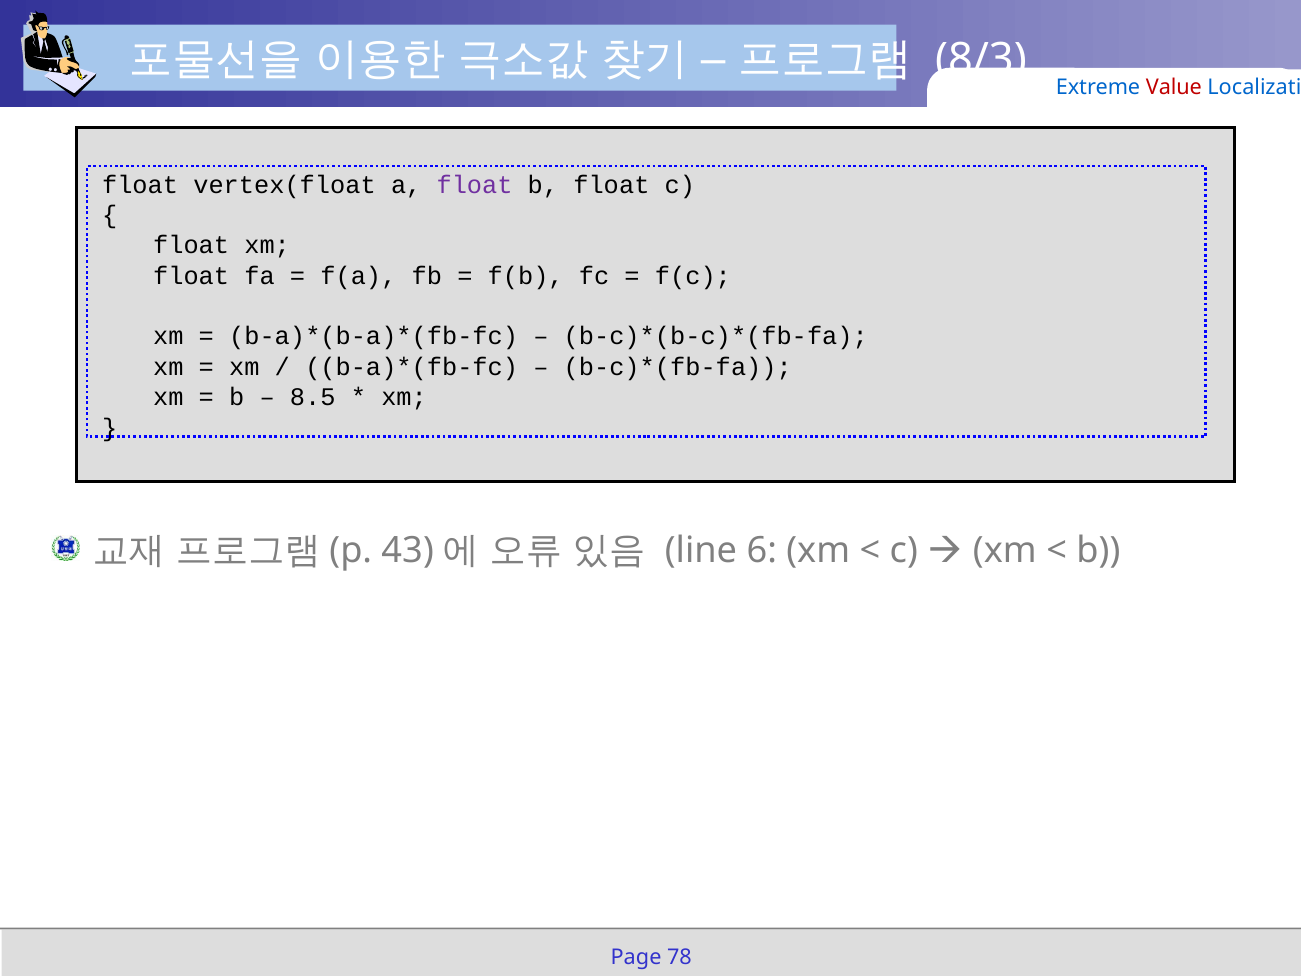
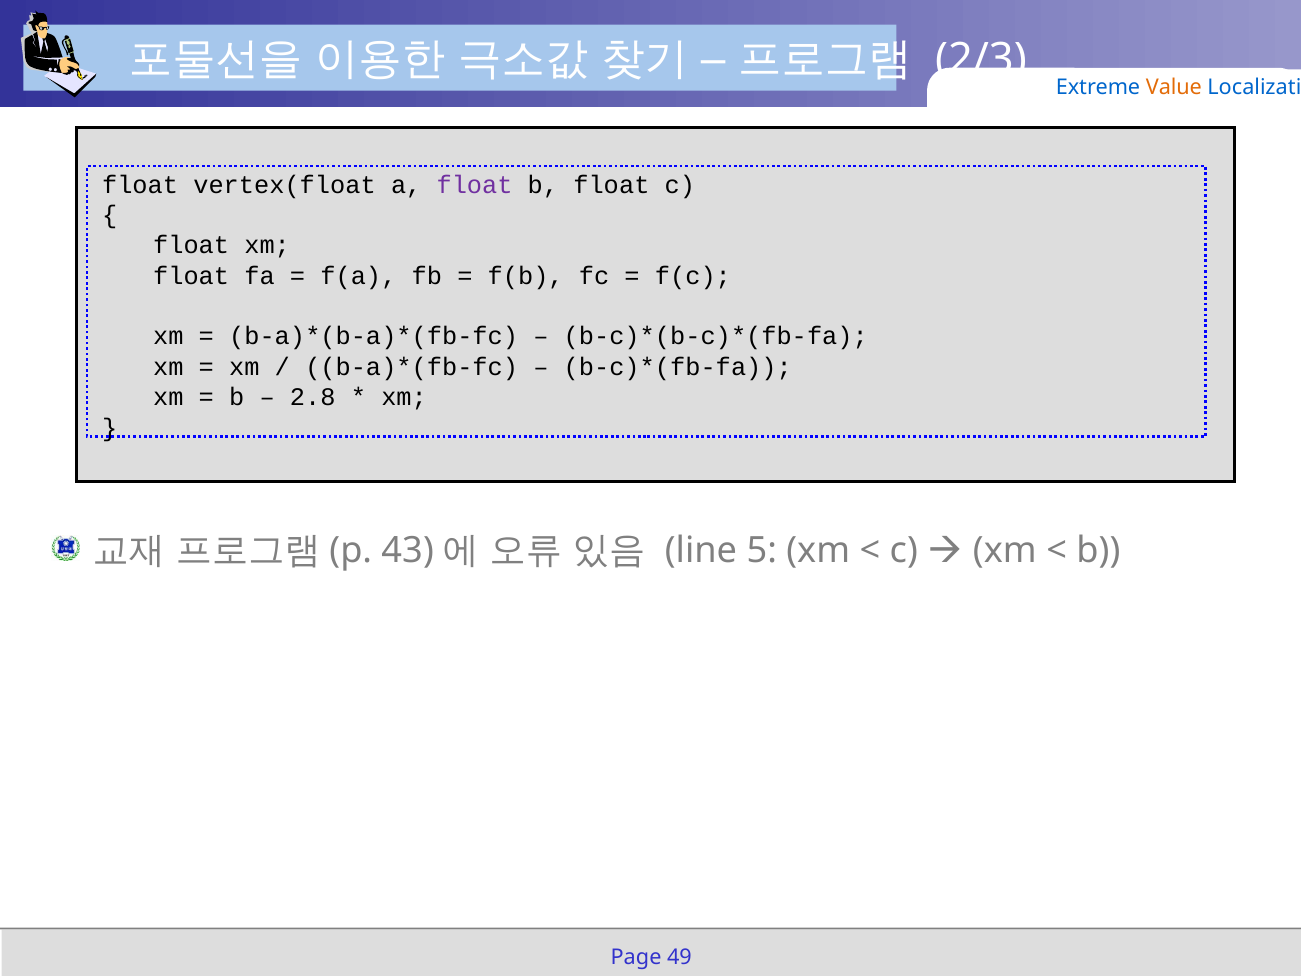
8/3: 8/3 -> 2/3
Value colour: red -> orange
8.5: 8.5 -> 2.8
6: 6 -> 5
78: 78 -> 49
